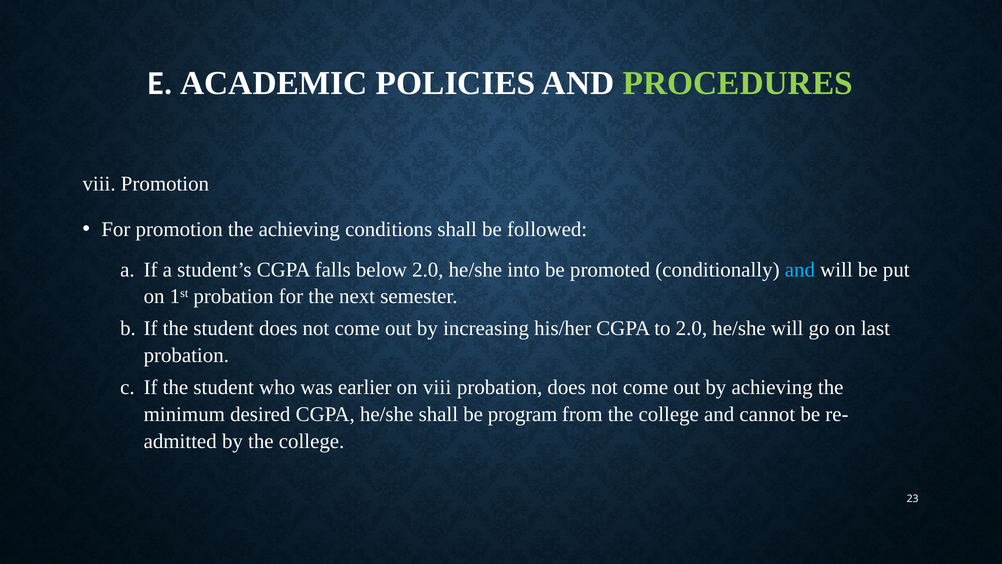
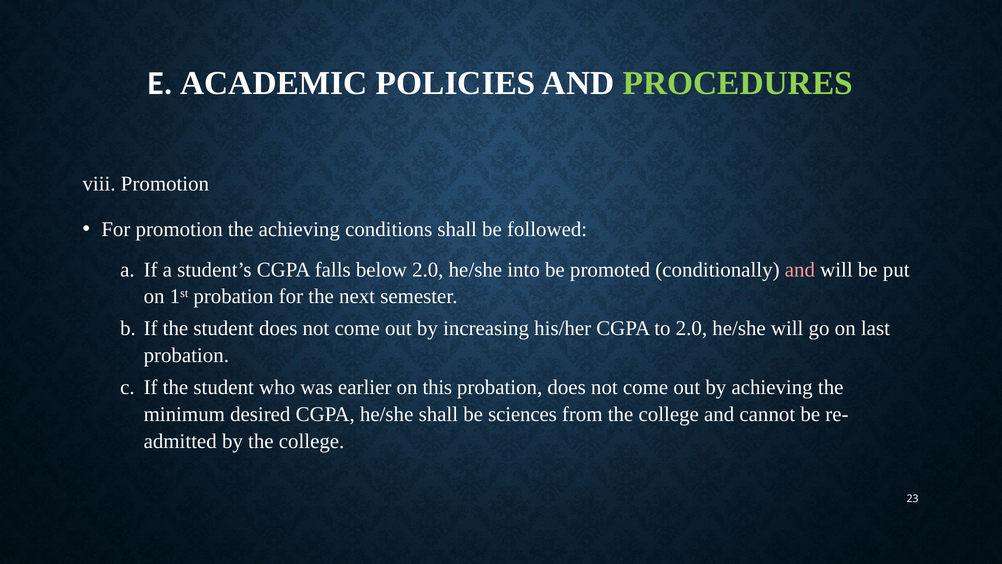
and at (800, 270) colour: light blue -> pink
on viii: viii -> this
program: program -> sciences
